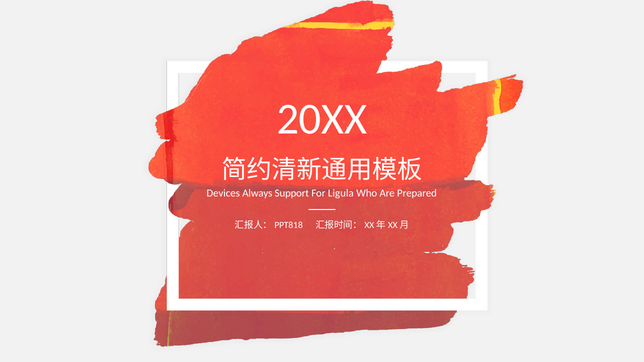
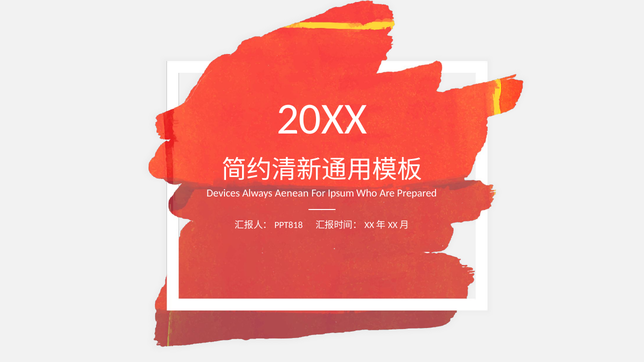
Support: Support -> Aenean
Ligula: Ligula -> Ipsum
